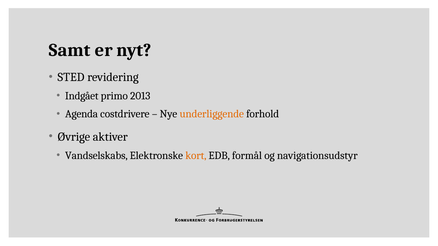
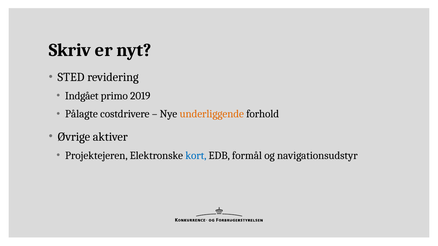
Samt: Samt -> Skriv
2013: 2013 -> 2019
Agenda: Agenda -> Pålagte
Vandselskabs: Vandselskabs -> Projektejeren
kort colour: orange -> blue
